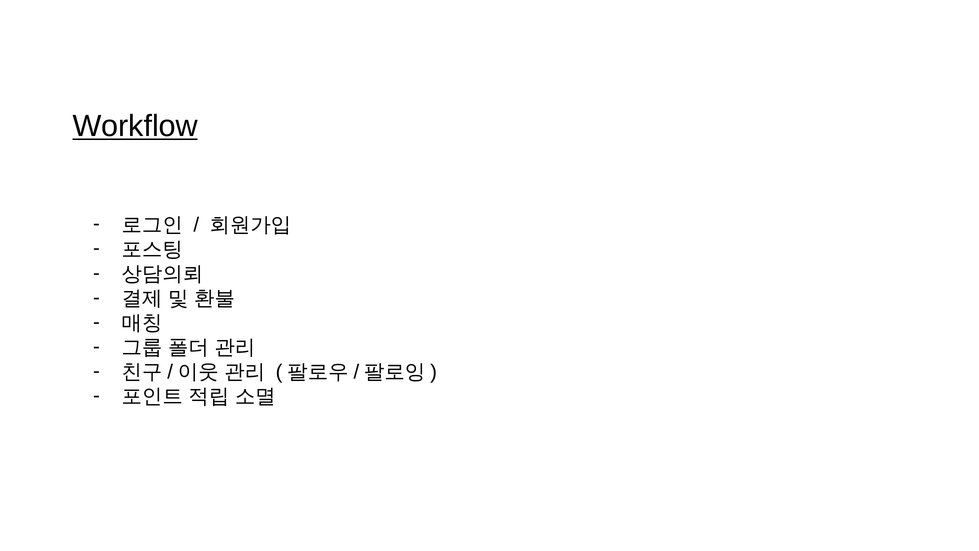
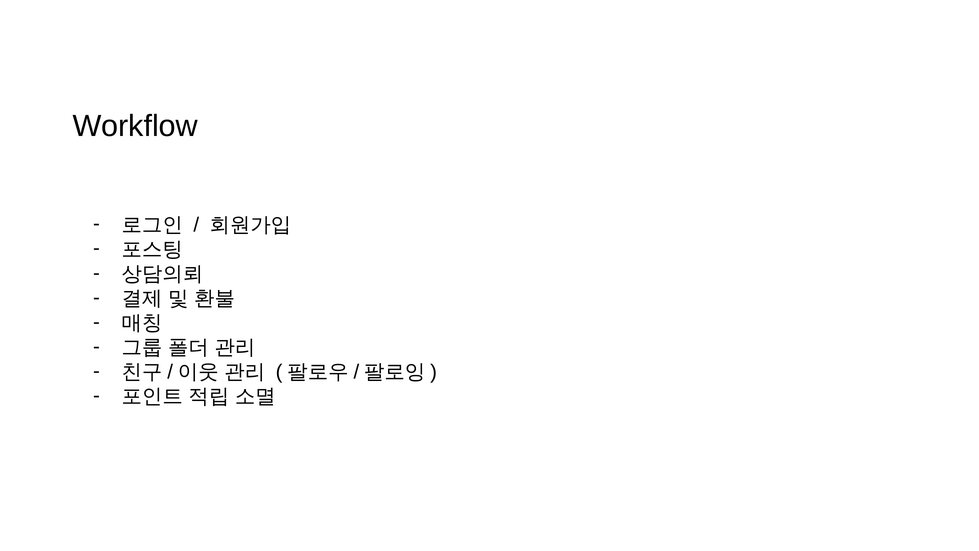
Workflow underline: present -> none
